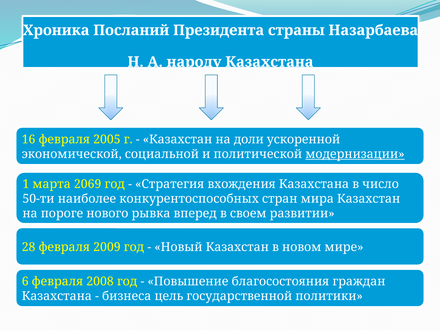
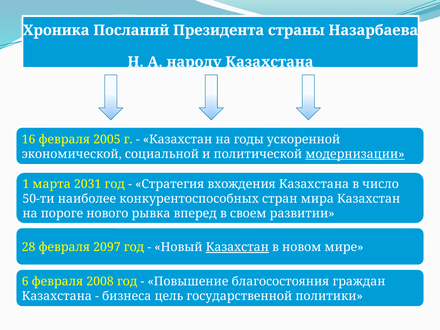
доли: доли -> годы
2069: 2069 -> 2031
2009: 2009 -> 2097
Казахстан at (237, 247) underline: none -> present
